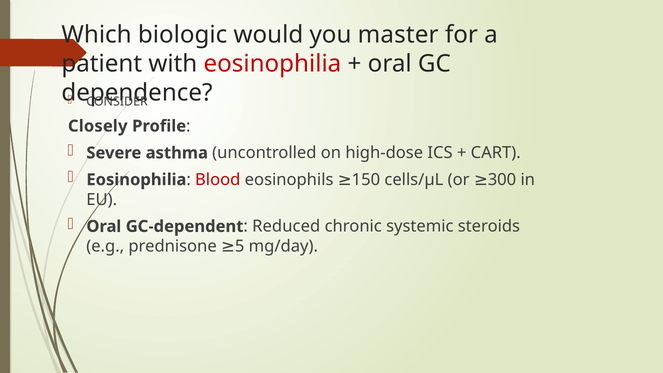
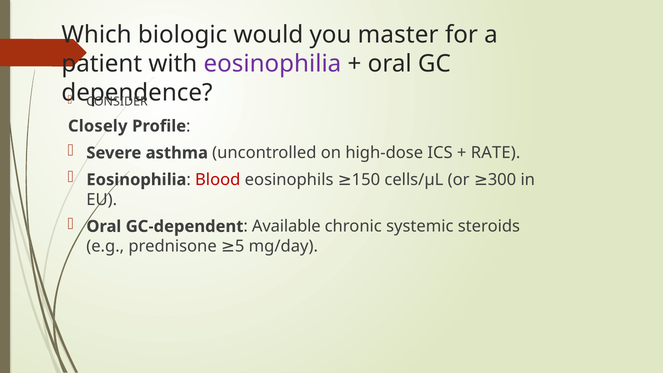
eosinophilia at (272, 64) colour: red -> purple
CART: CART -> RATE
Reduced: Reduced -> Available
